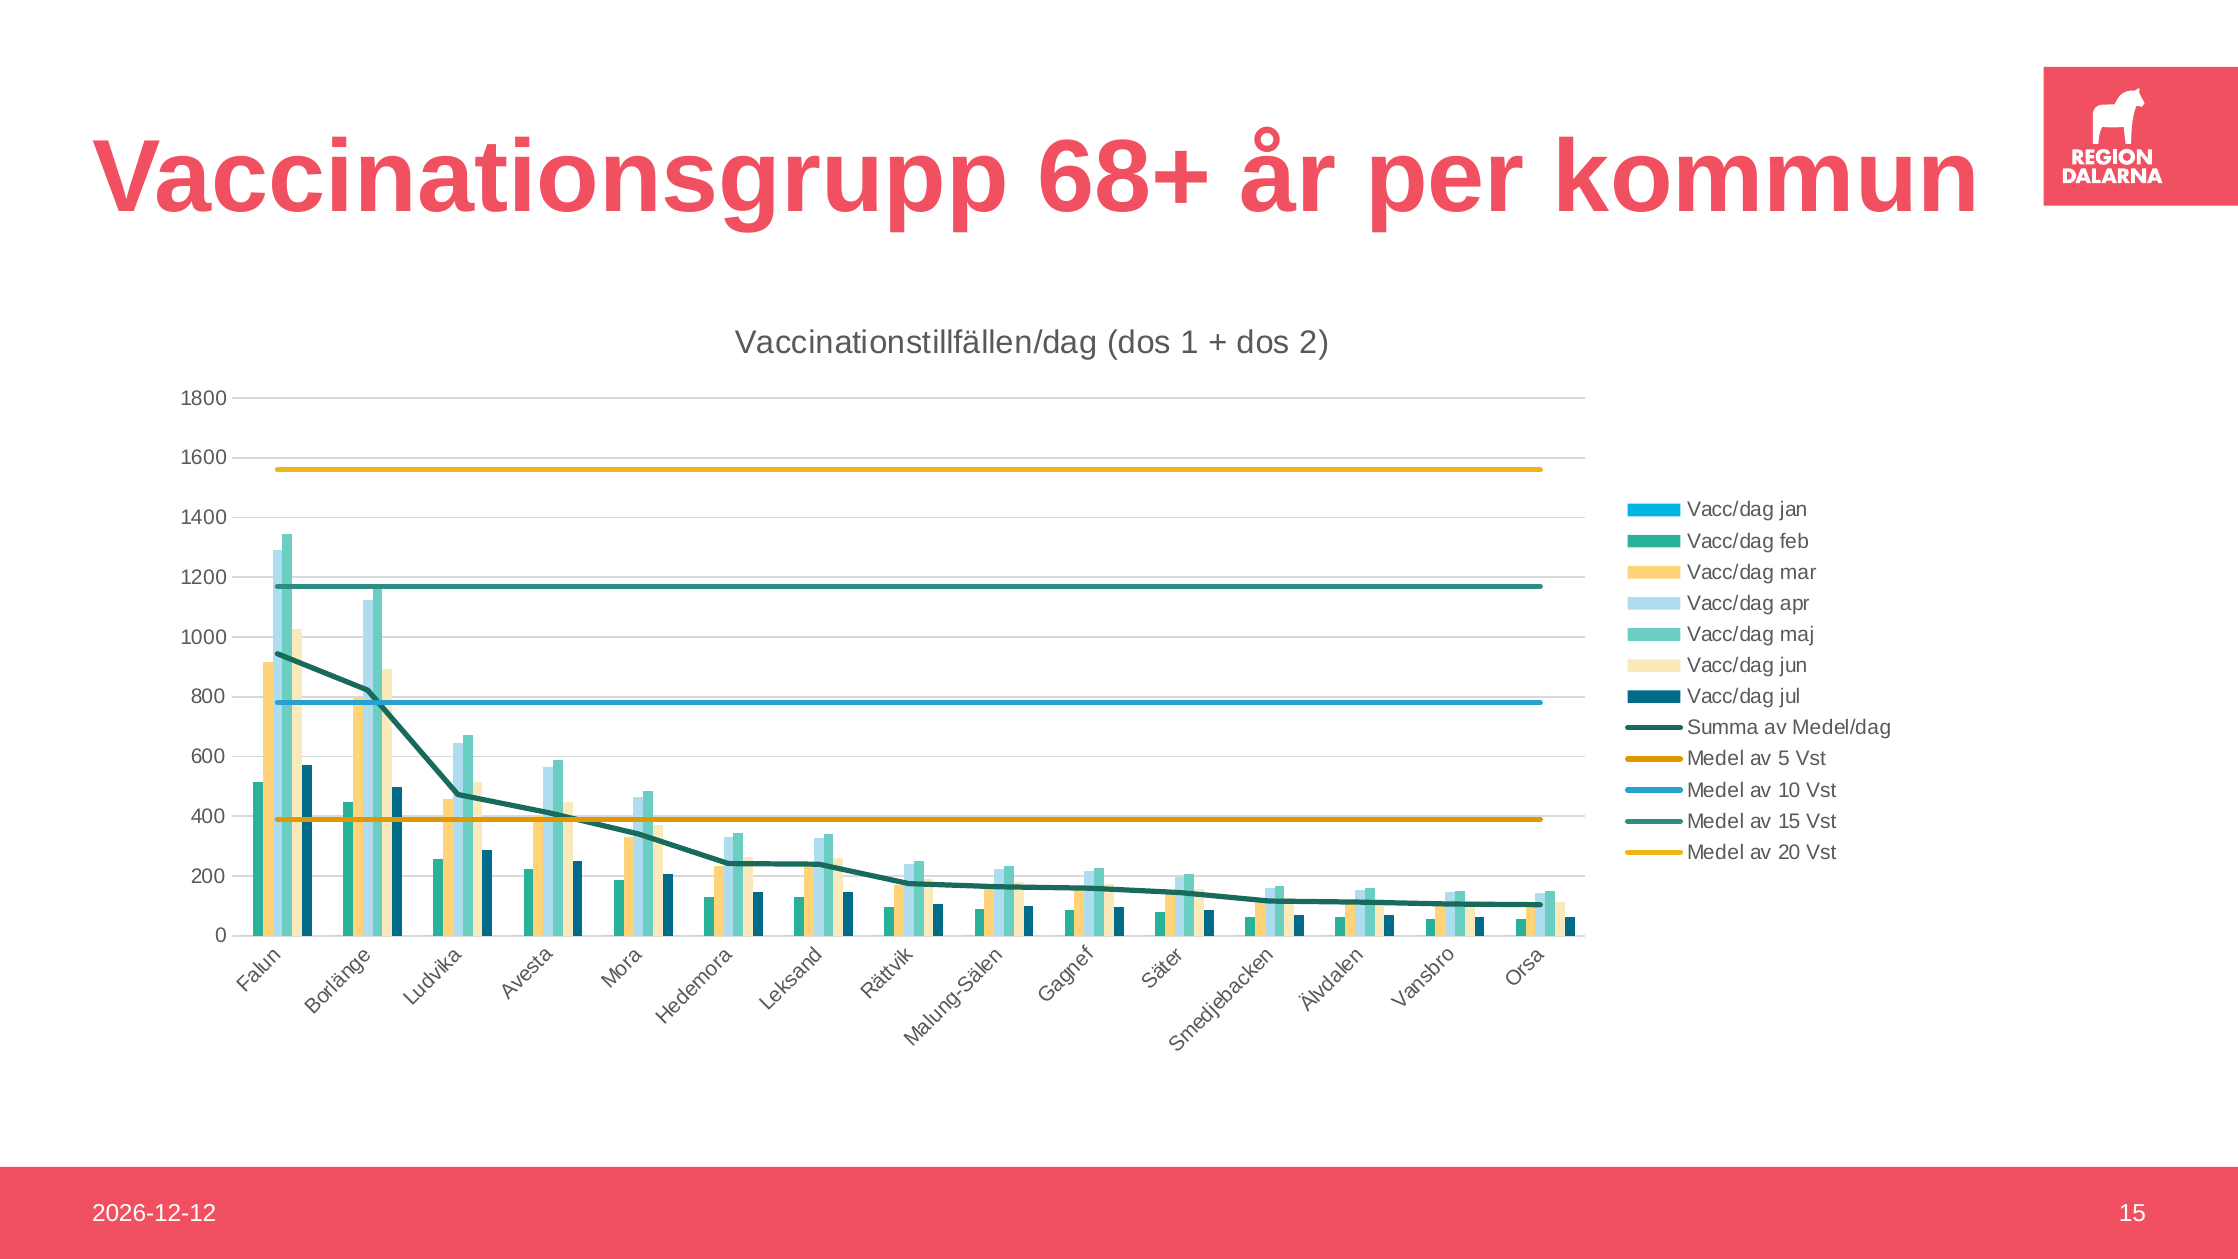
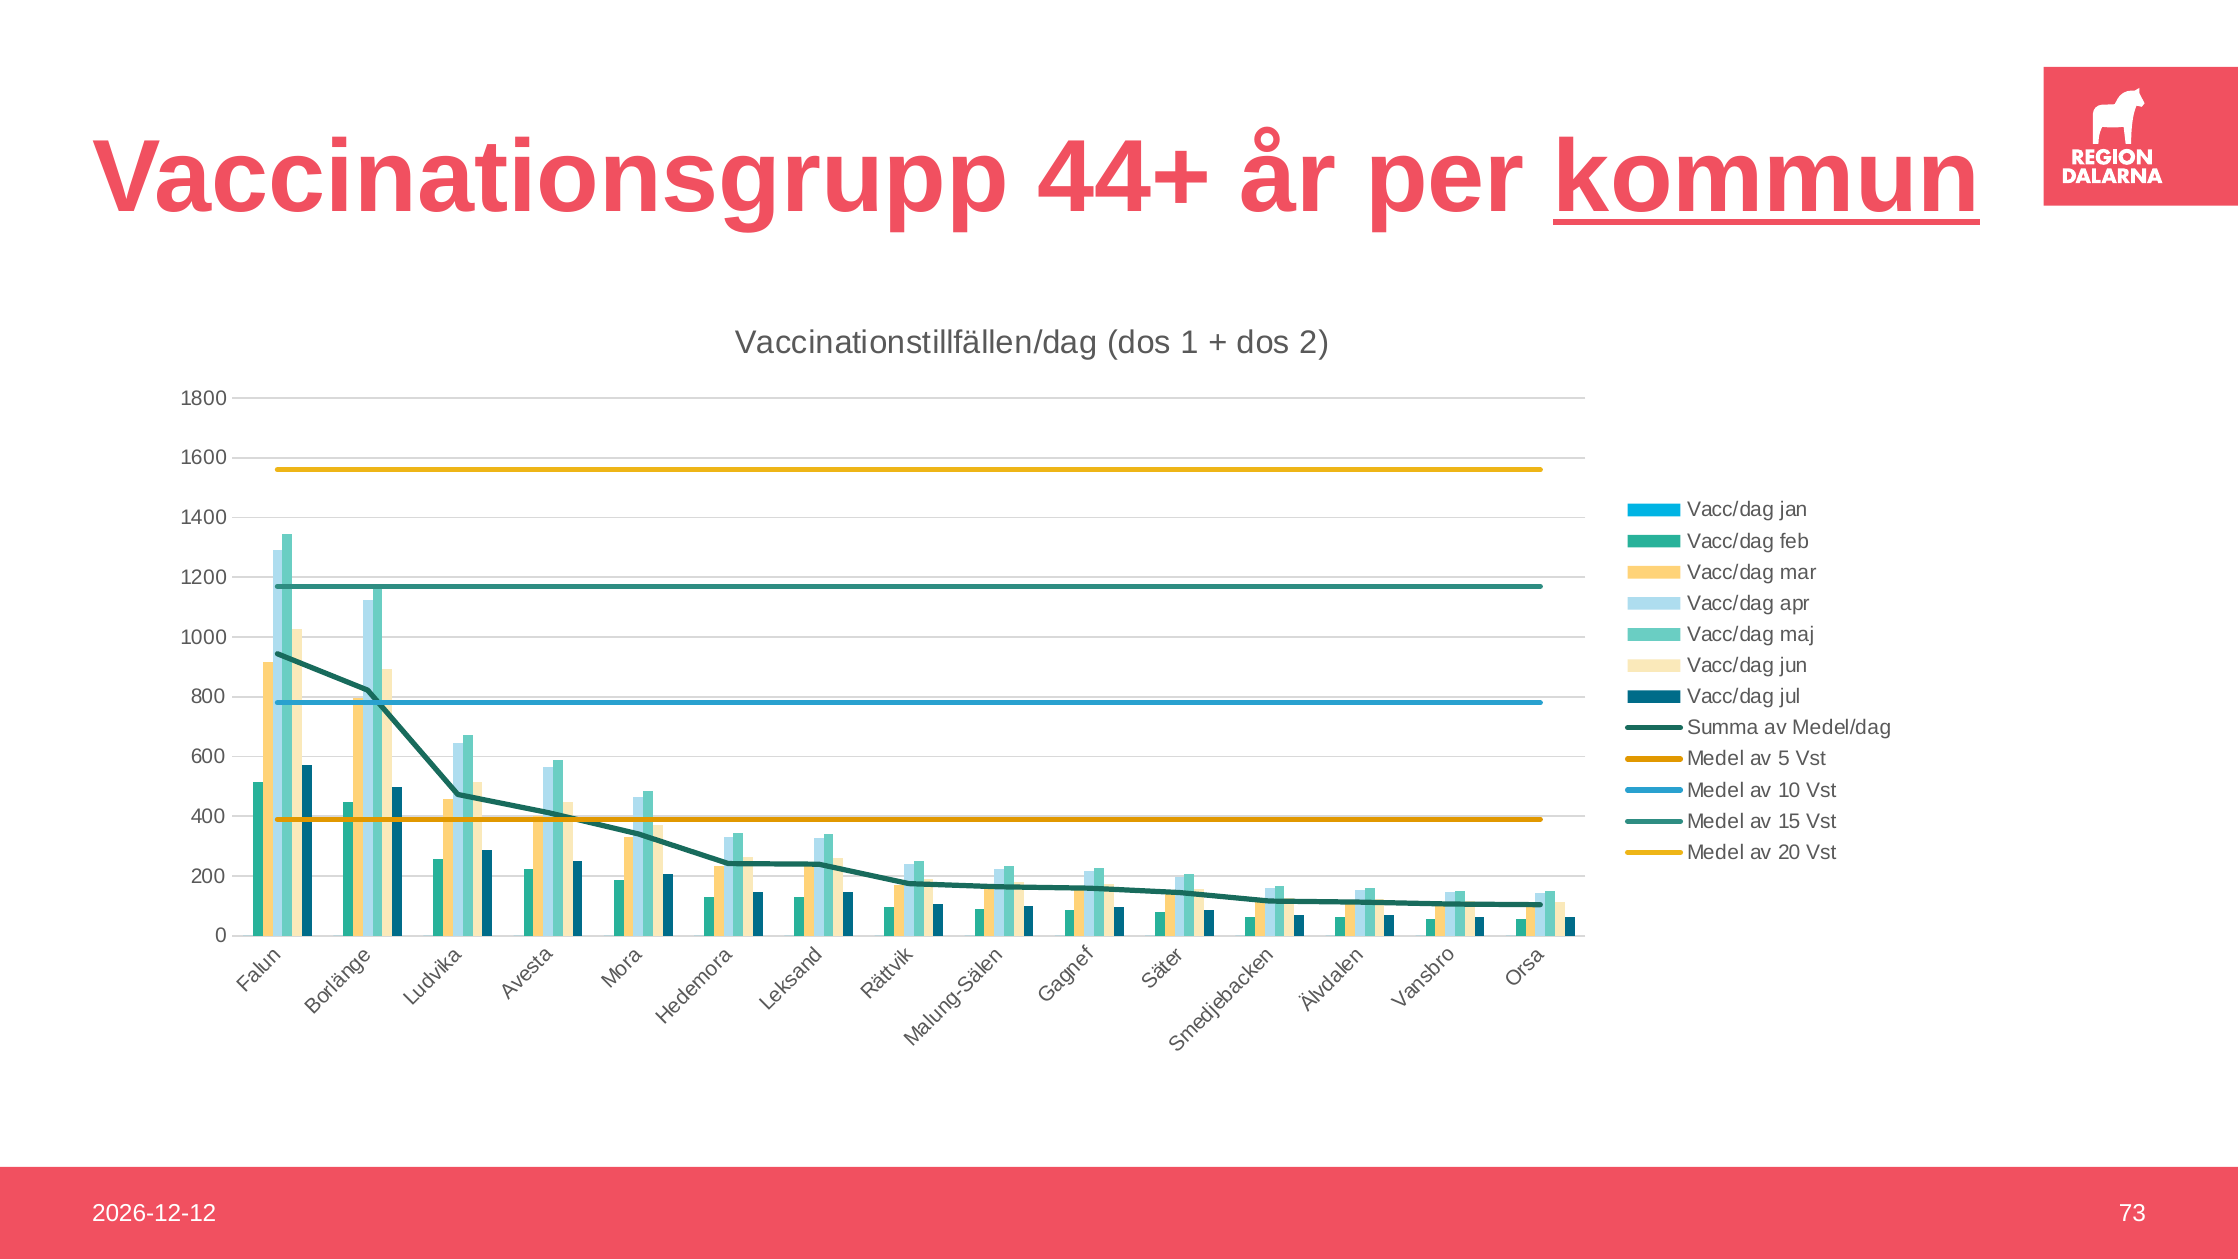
68+: 68+ -> 44+
kommun underline: none -> present
15 at (2133, 1214): 15 -> 73
